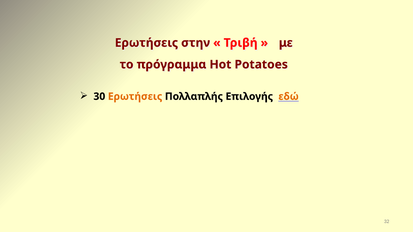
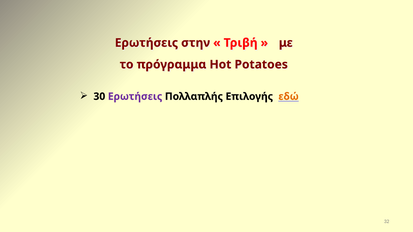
Ερωτήσεις at (135, 97) colour: orange -> purple
